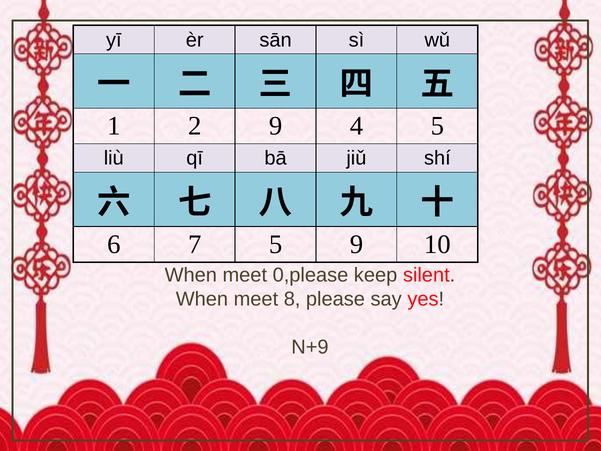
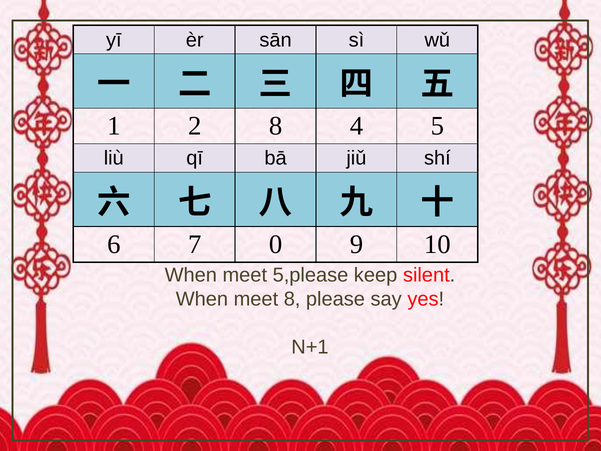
2 9: 9 -> 8
7 5: 5 -> 0
0,please: 0,please -> 5,please
N+9: N+9 -> N+1
